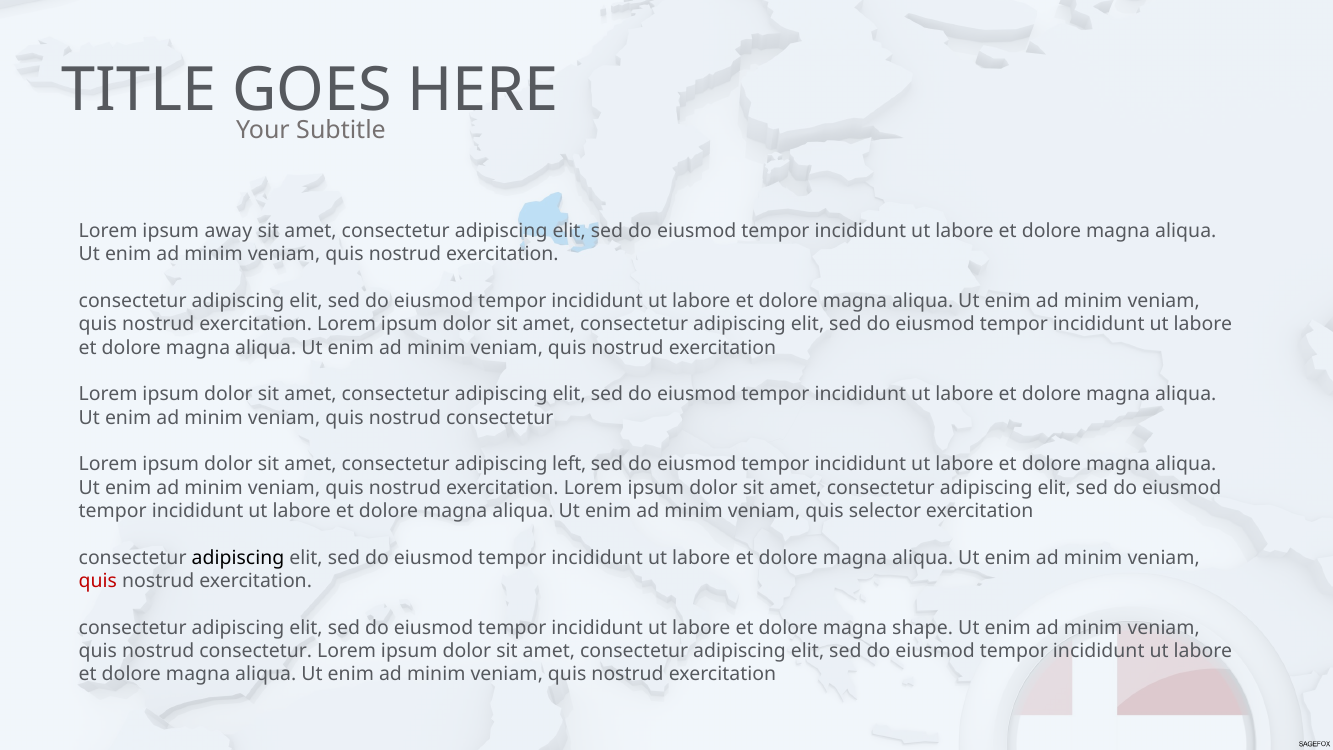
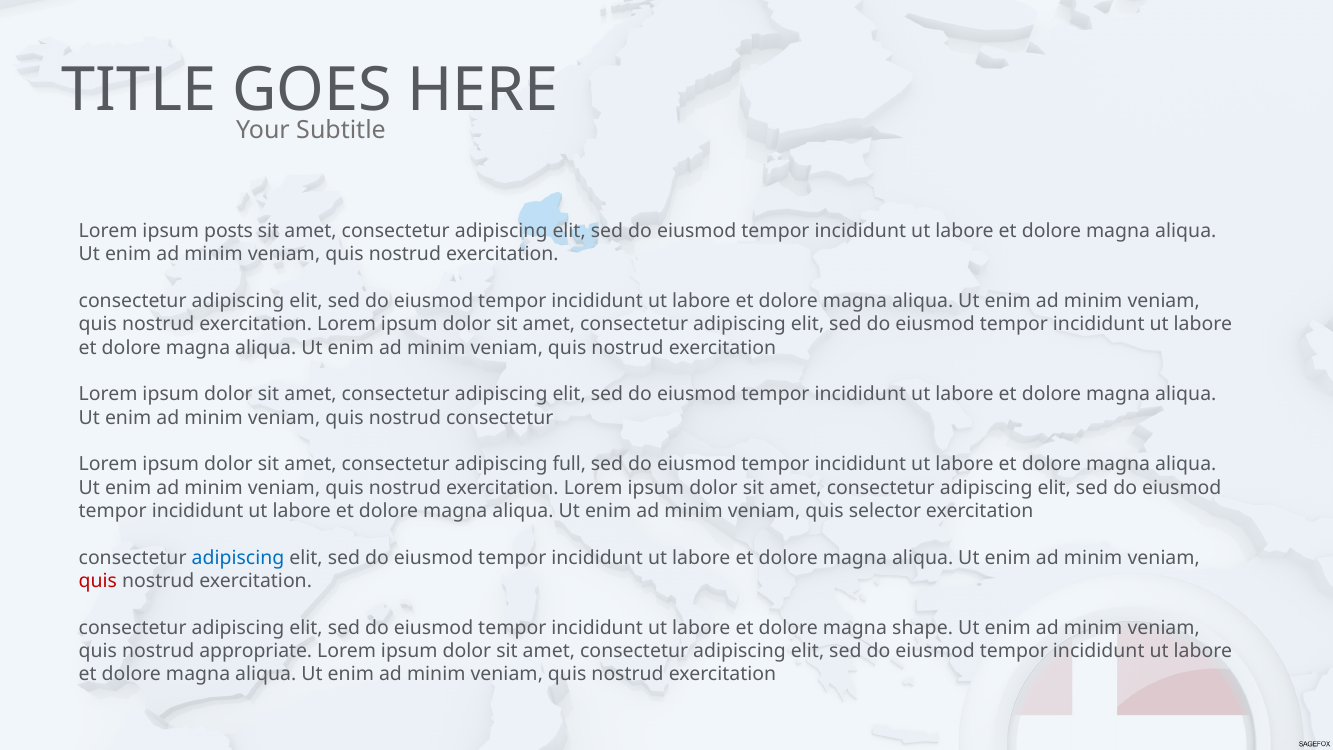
away: away -> posts
left: left -> full
adipiscing at (238, 558) colour: black -> blue
consectetur at (256, 651): consectetur -> appropriate
